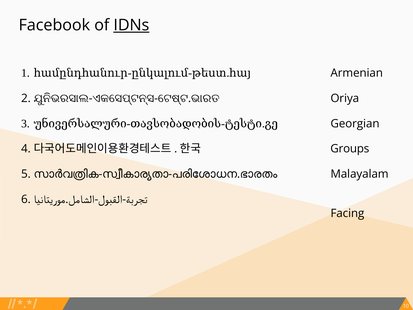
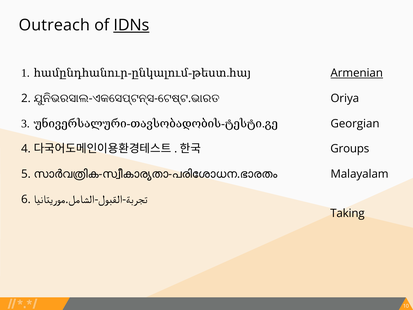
Facebook: Facebook -> Outreach
Armenian underline: none -> present
Facing: Facing -> Taking
